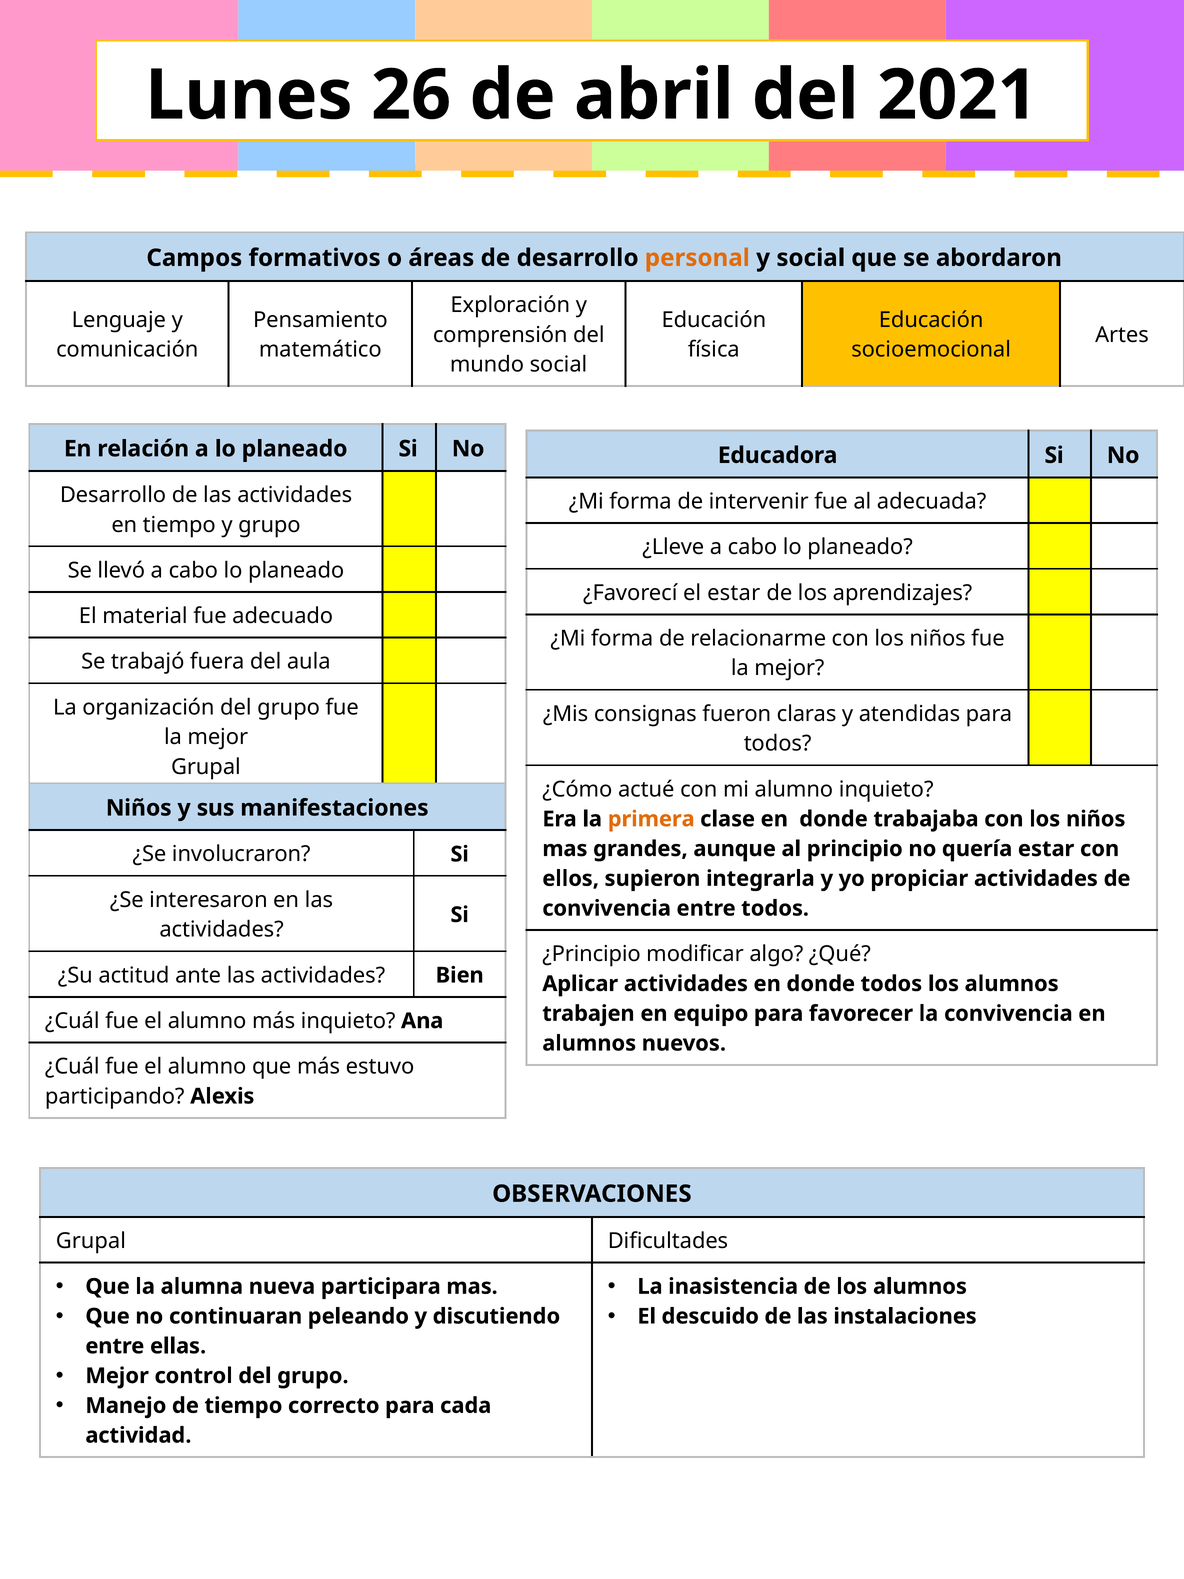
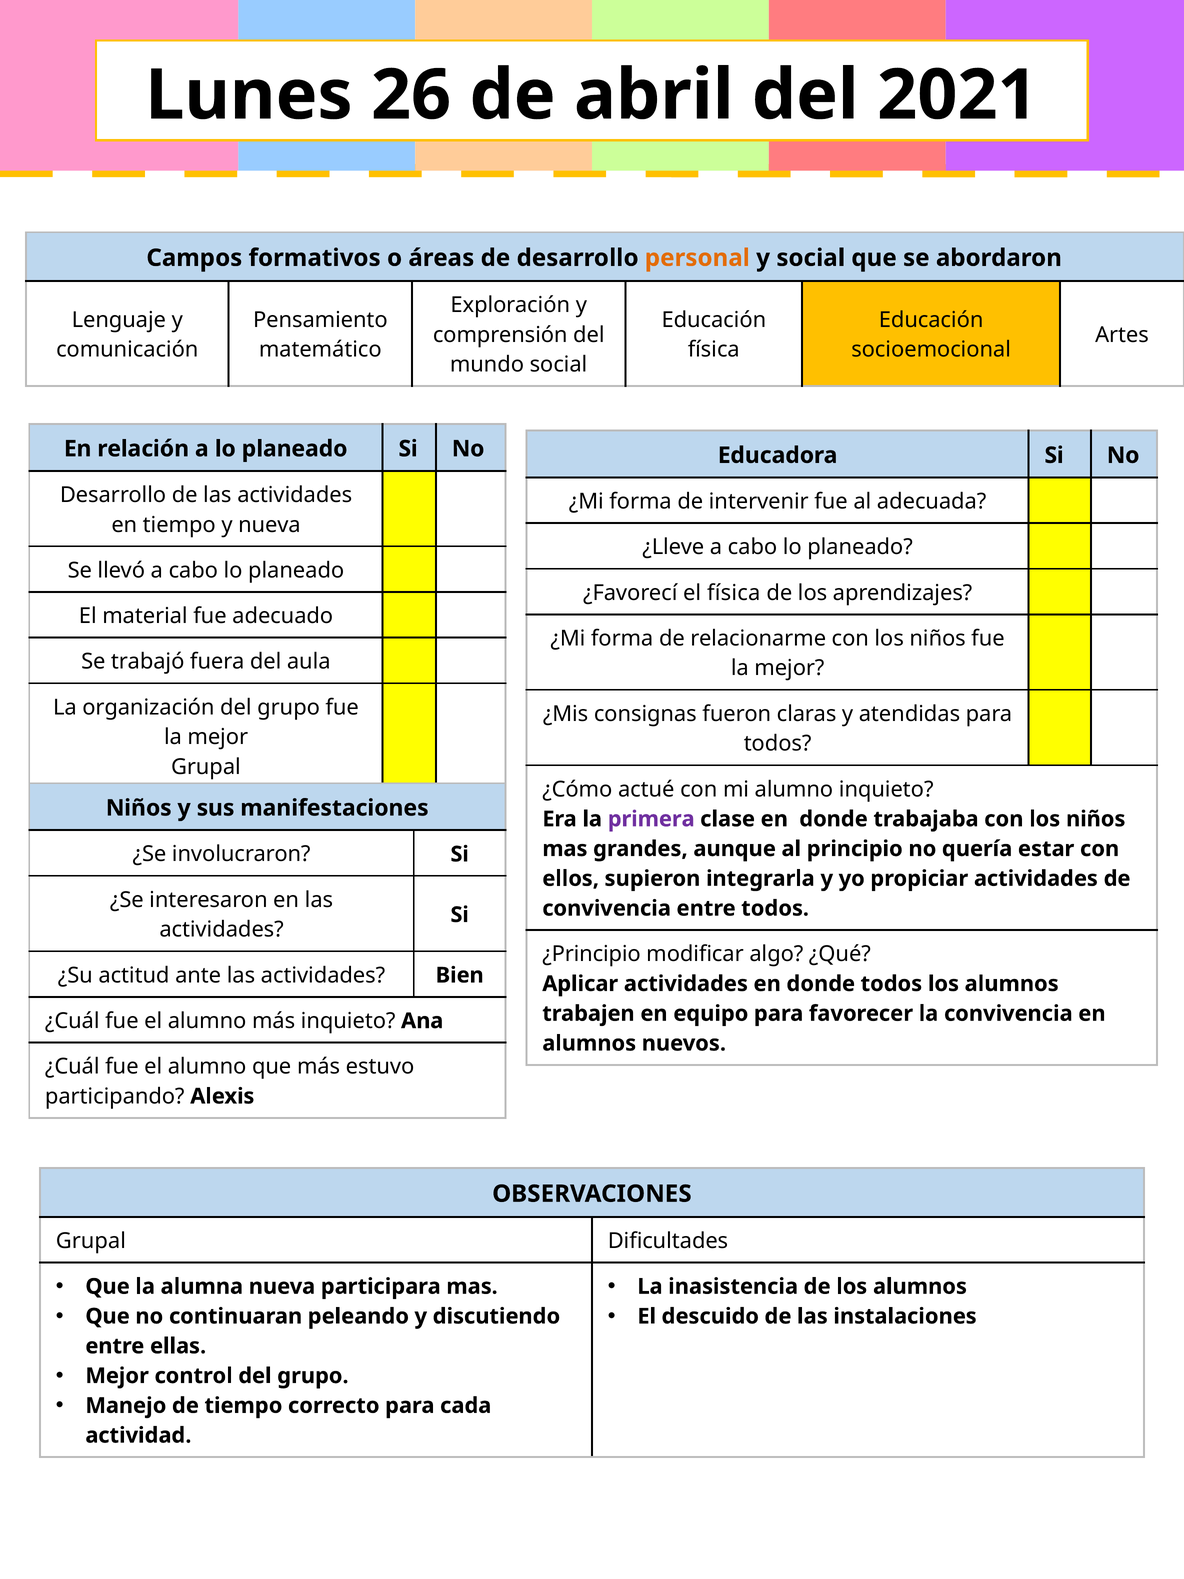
y grupo: grupo -> nueva
el estar: estar -> física
primera colour: orange -> purple
